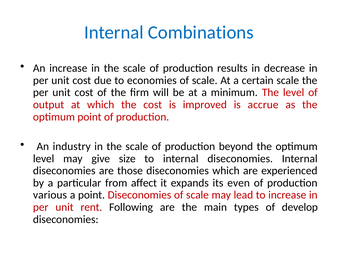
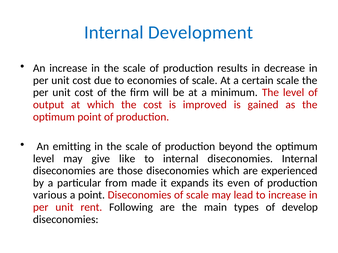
Combinations: Combinations -> Development
accrue: accrue -> gained
industry: industry -> emitting
size: size -> like
affect: affect -> made
